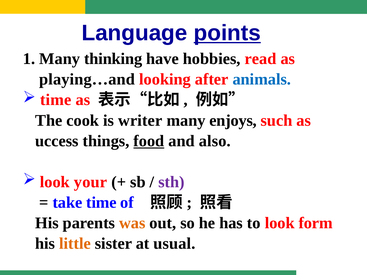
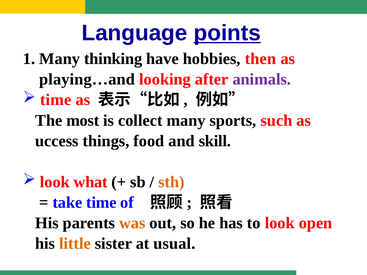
read: read -> then
animals colour: blue -> purple
cook: cook -> most
writer: writer -> collect
enjoys: enjoys -> sports
food underline: present -> none
also: also -> skill
your: your -> what
sth colour: purple -> orange
form: form -> open
